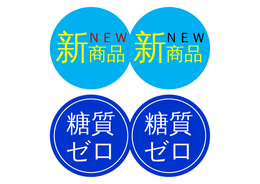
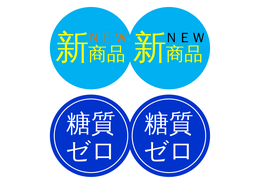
ＮＥＷ at (108, 38) colour: red -> orange
